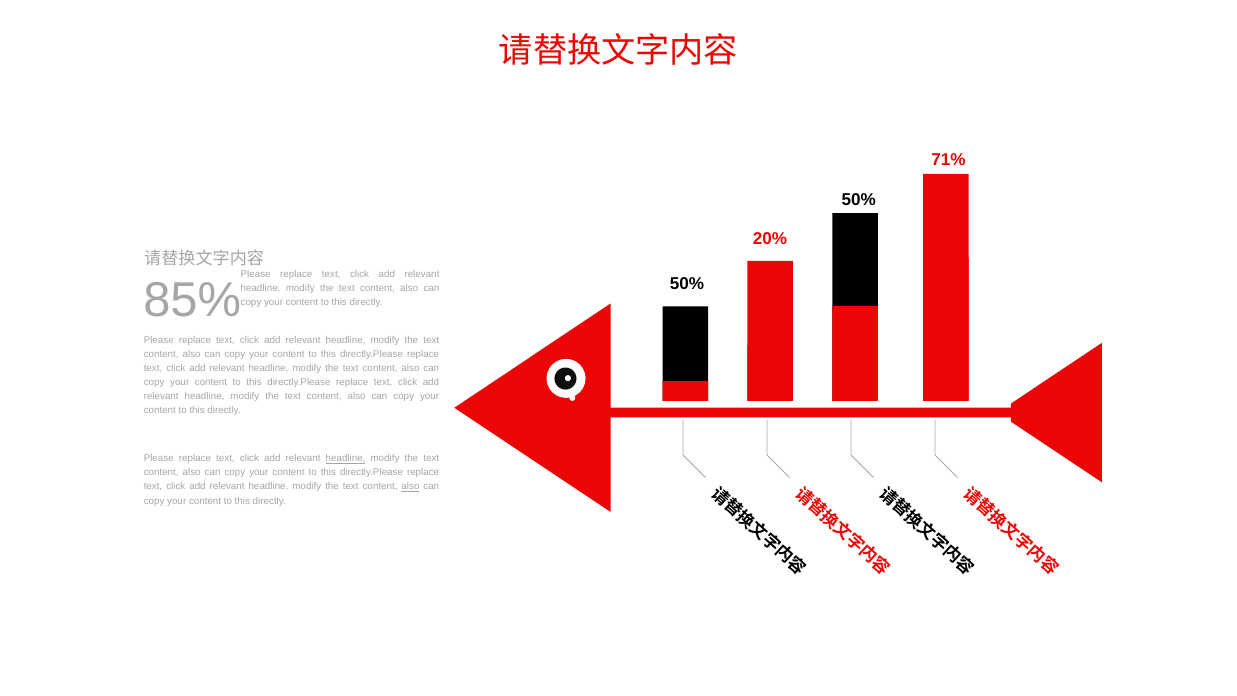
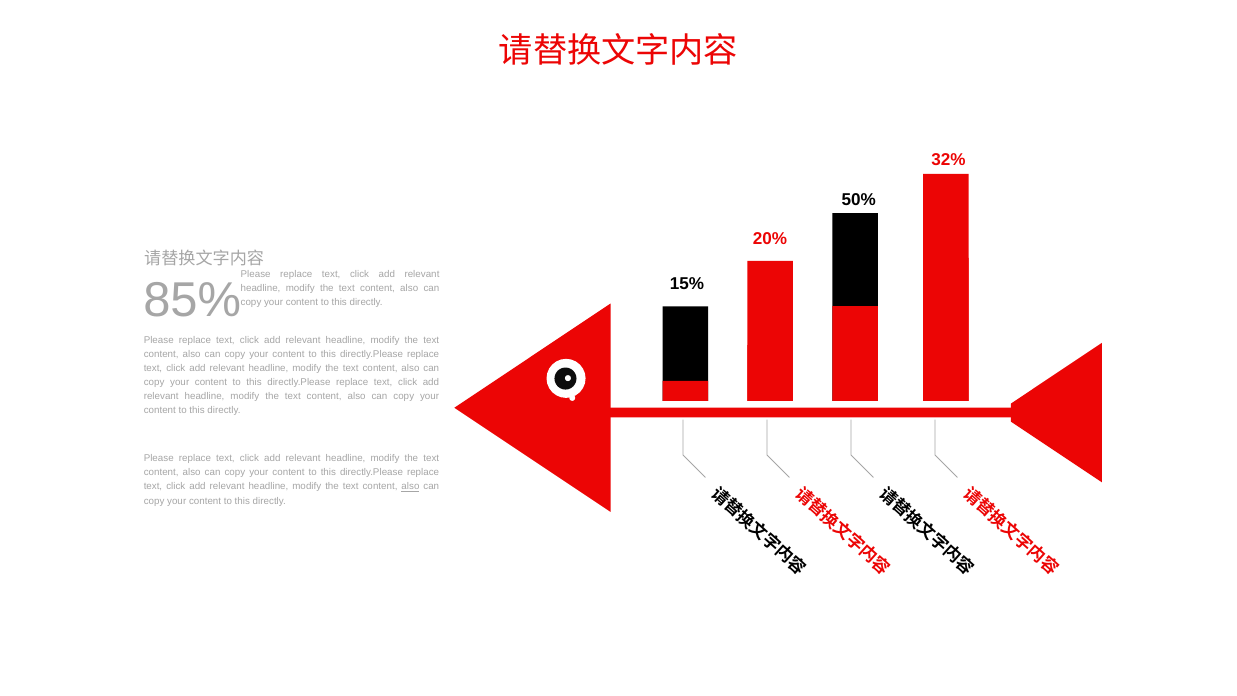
71%: 71% -> 32%
50% at (687, 284): 50% -> 15%
headline at (346, 459) underline: present -> none
